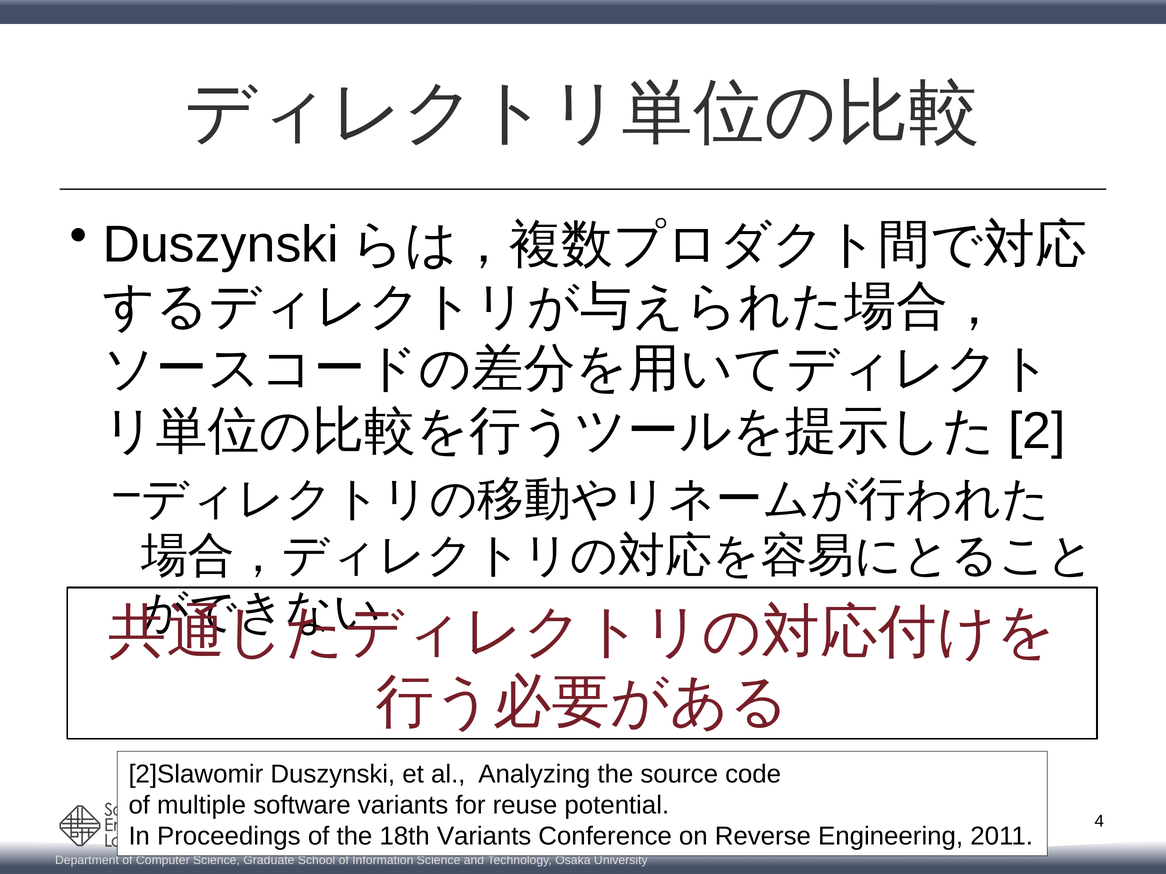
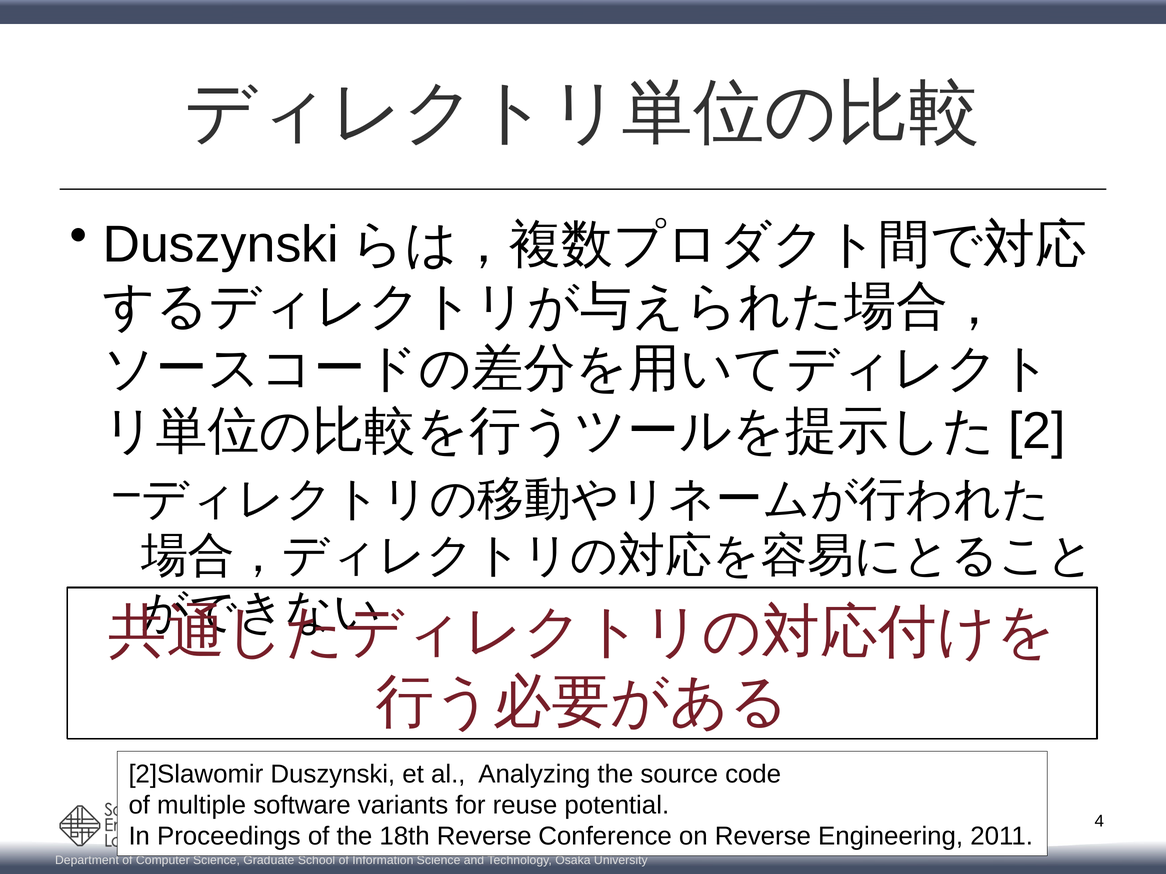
18th Variants: Variants -> Reverse
